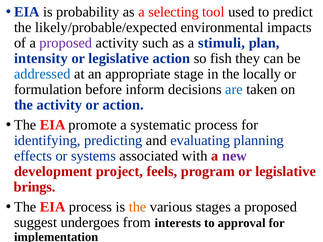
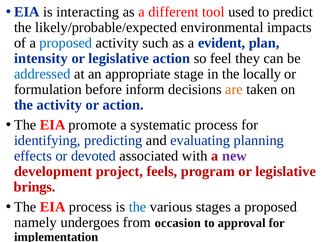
probability: probability -> interacting
selecting: selecting -> different
proposed at (66, 43) colour: purple -> blue
stimuli: stimuli -> evident
fish: fish -> feel
are colour: blue -> orange
systems: systems -> devoted
the at (138, 207) colour: orange -> blue
suggest: suggest -> namely
interests: interests -> occasion
